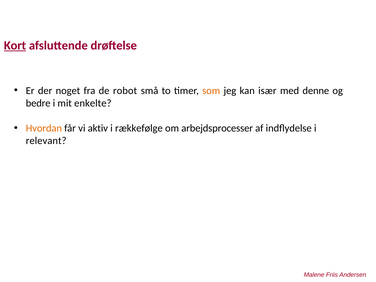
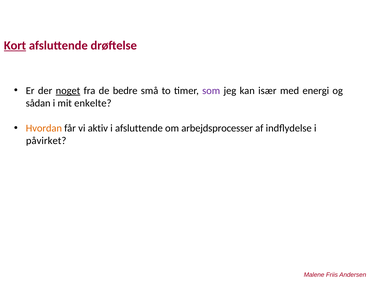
noget underline: none -> present
robot: robot -> bedre
som colour: orange -> purple
denne: denne -> energi
bedre: bedre -> sådan
i rækkefølge: rækkefølge -> afsluttende
relevant: relevant -> påvirket
